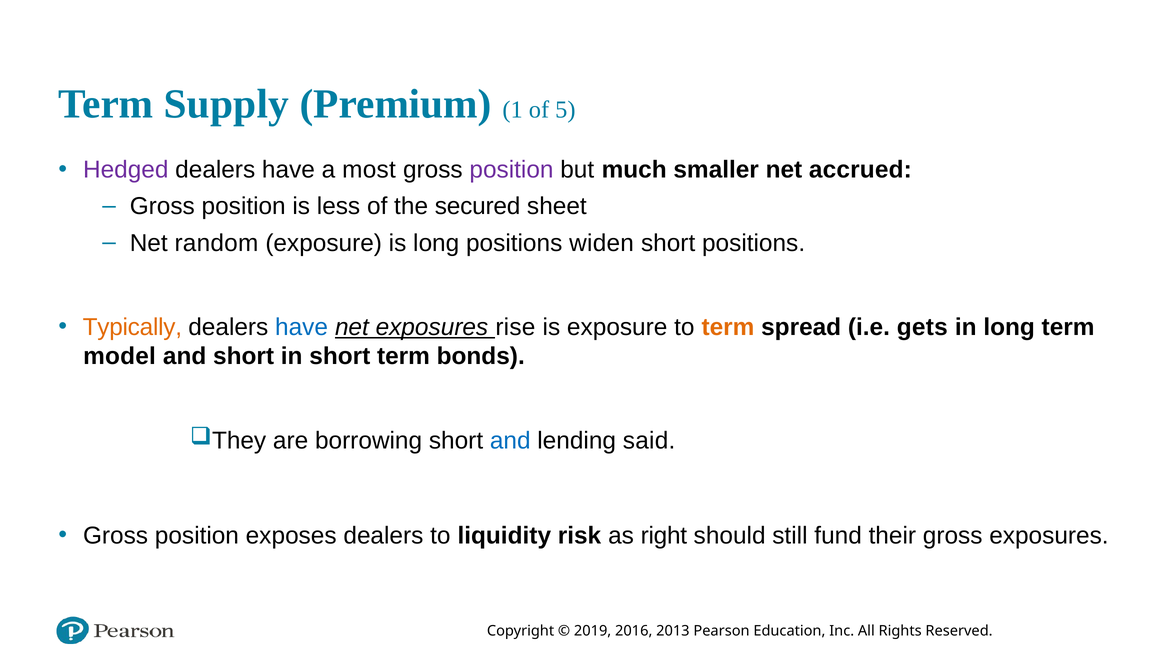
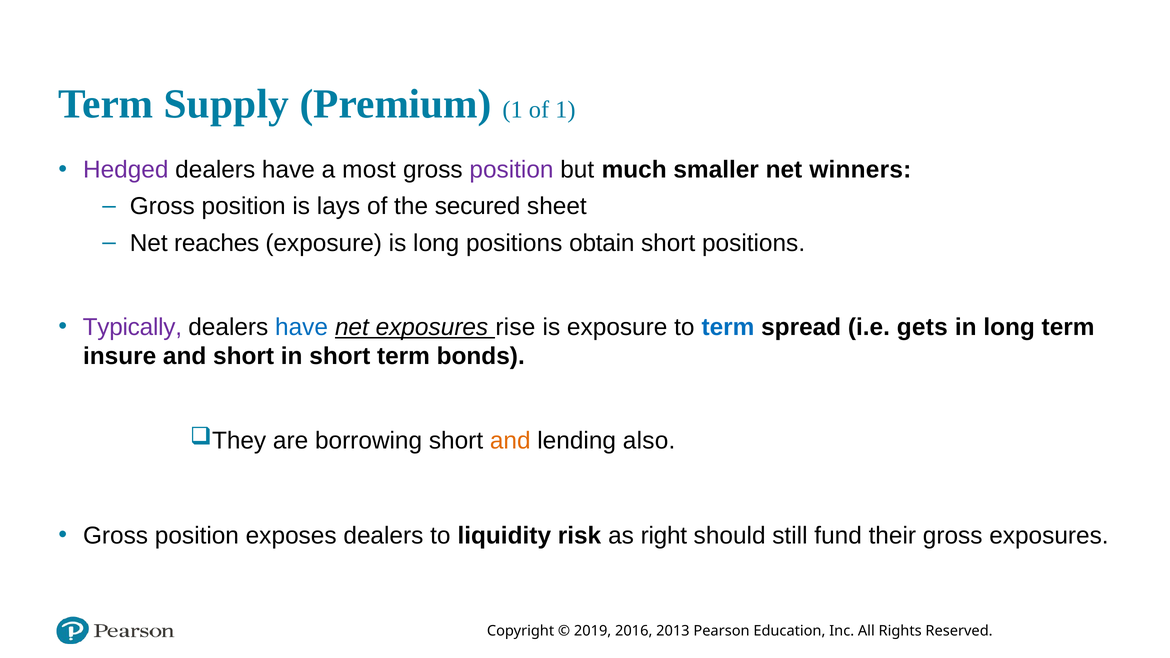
of 5: 5 -> 1
accrued: accrued -> winners
less: less -> lays
random: random -> reaches
widen: widen -> obtain
Typically colour: orange -> purple
term at (728, 327) colour: orange -> blue
model: model -> insure
and at (510, 441) colour: blue -> orange
said: said -> also
